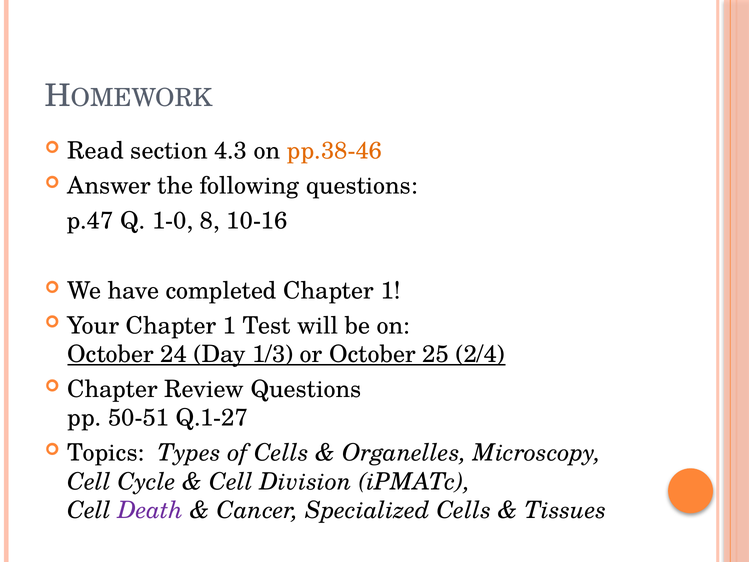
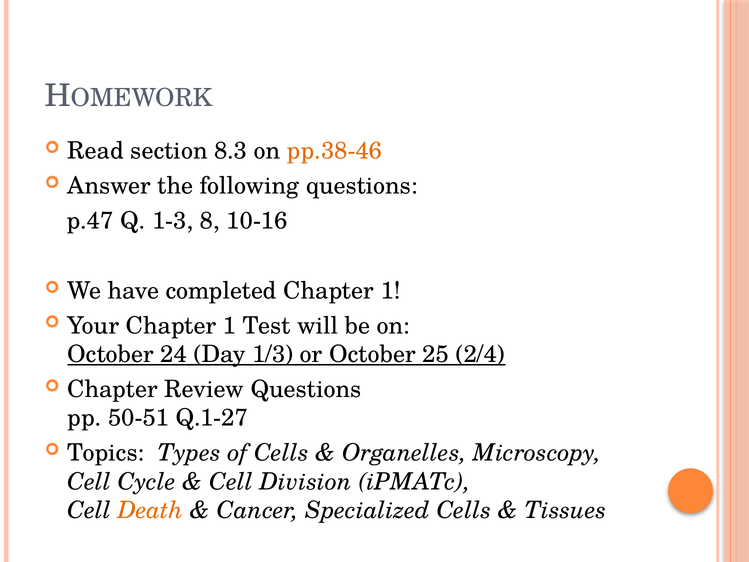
4.3: 4.3 -> 8.3
1-0: 1-0 -> 1-3
Death colour: purple -> orange
